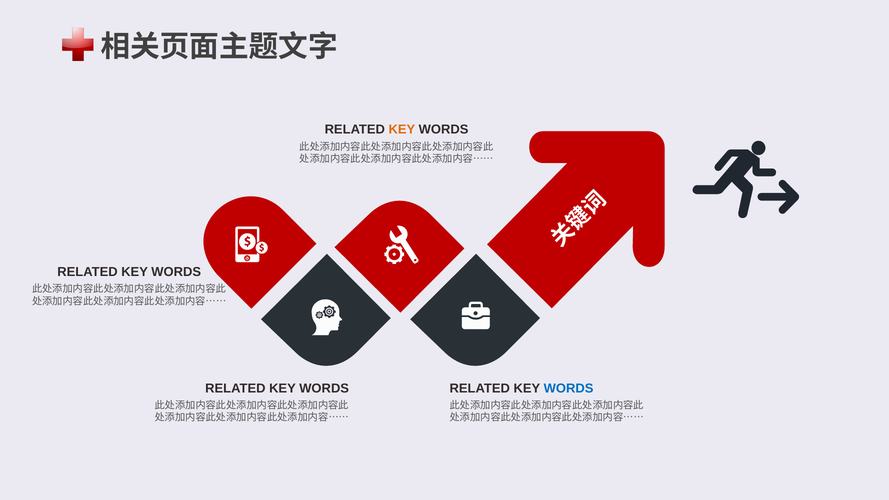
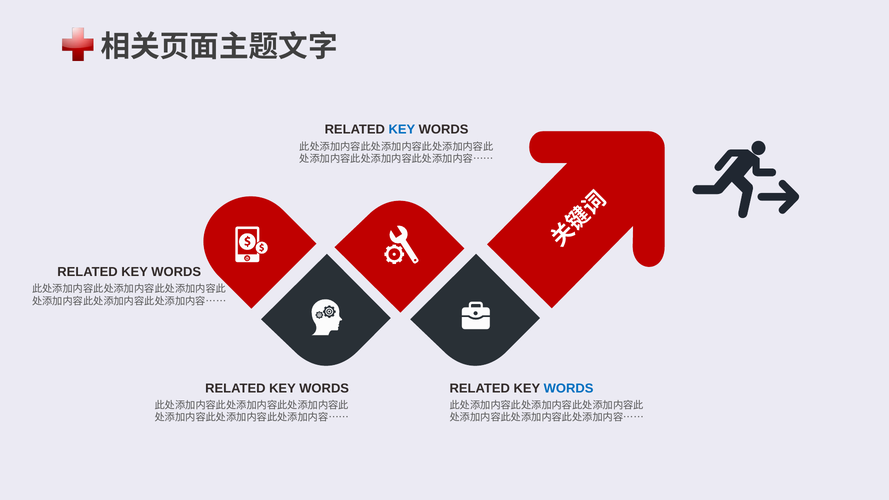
KEY at (402, 130) colour: orange -> blue
